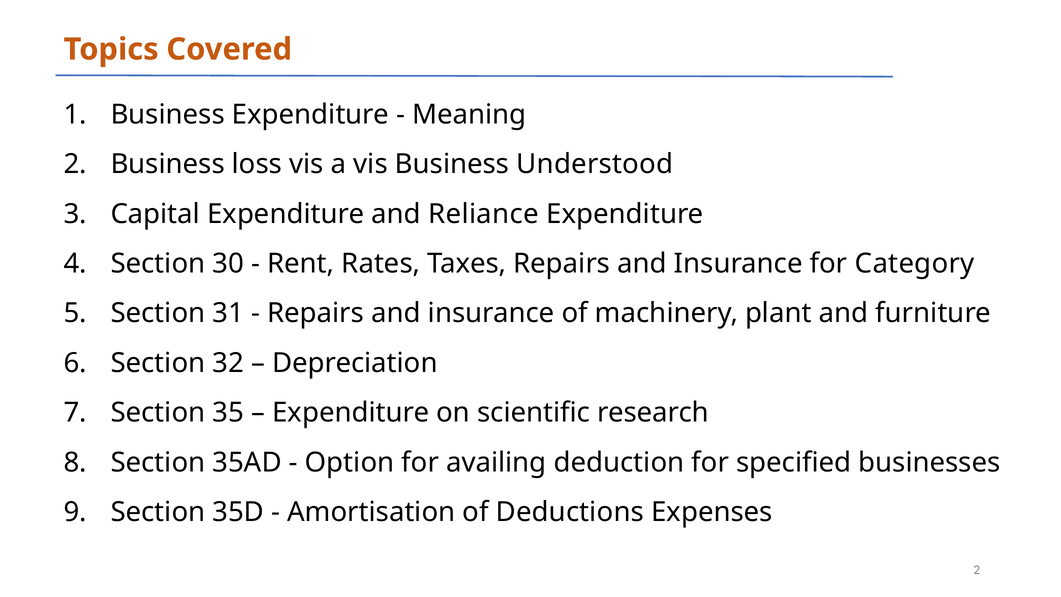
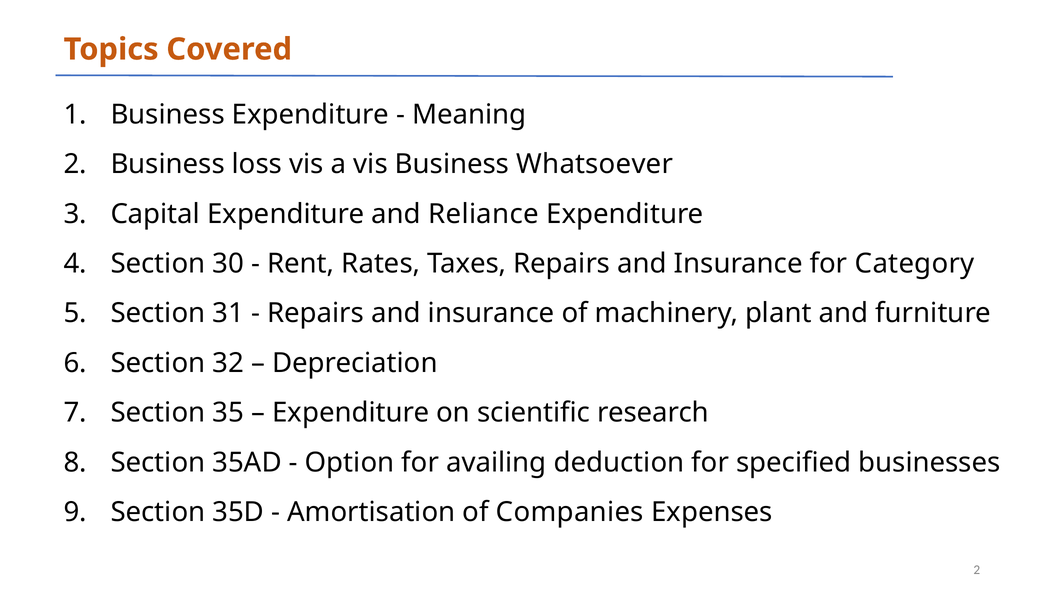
Understood: Understood -> Whatsoever
Deductions: Deductions -> Companies
